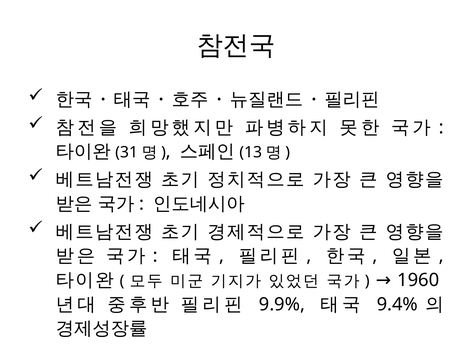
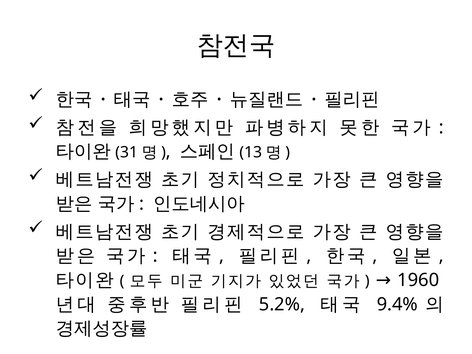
9.9%: 9.9% -> 5.2%
